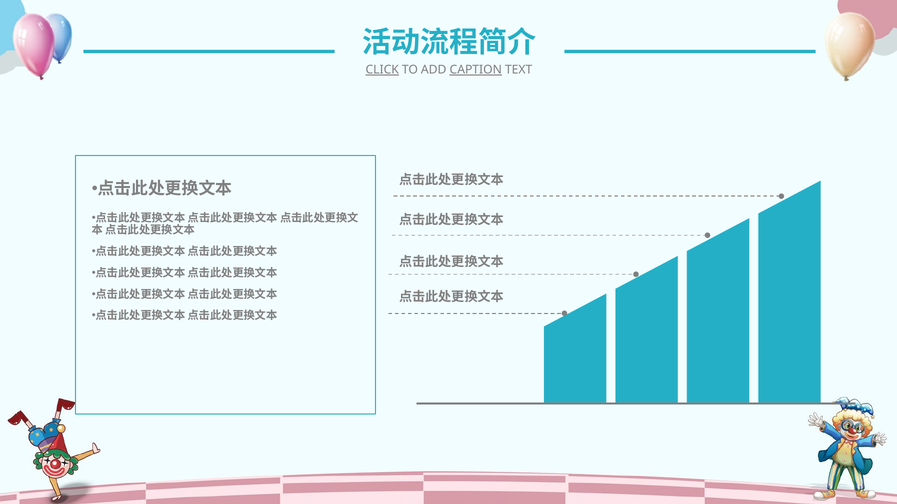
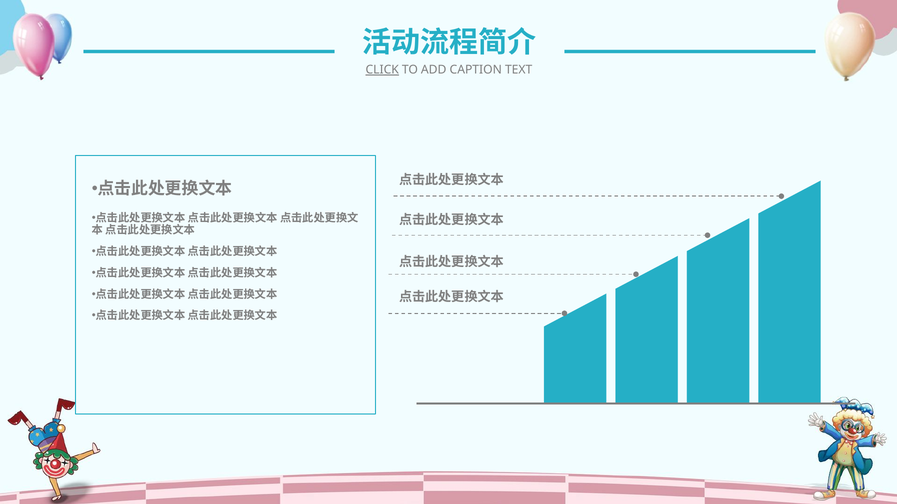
CAPTION underline: present -> none
